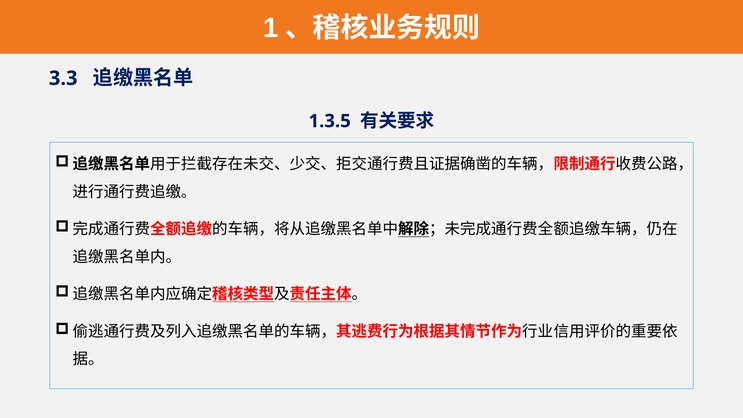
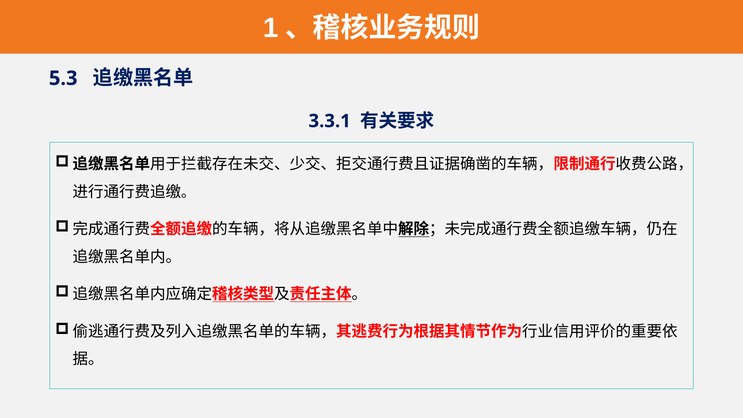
3.3: 3.3 -> 5.3
1.3.5: 1.3.5 -> 3.3.1
